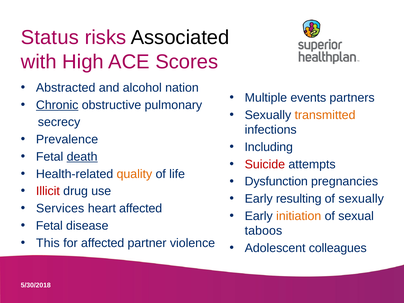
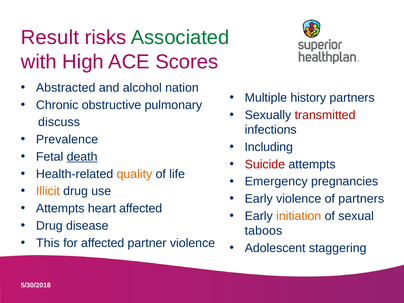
Status: Status -> Result
Associated colour: black -> green
events: events -> history
Chronic underline: present -> none
transmitted colour: orange -> red
secrecy: secrecy -> discuss
Dysfunction: Dysfunction -> Emergency
Illicit colour: red -> orange
Early resulting: resulting -> violence
of sexually: sexually -> partners
Services at (60, 208): Services -> Attempts
Fetal at (49, 226): Fetal -> Drug
colleagues: colleagues -> staggering
